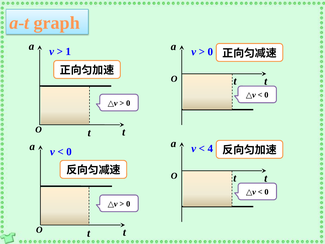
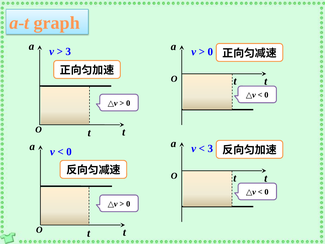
1 at (68, 51): 1 -> 3
4 at (210, 148): 4 -> 3
